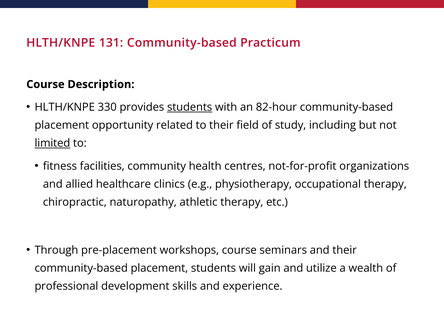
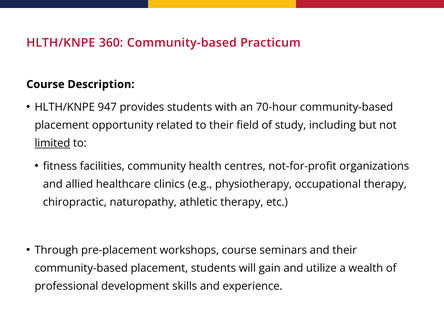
131: 131 -> 360
330: 330 -> 947
students at (190, 107) underline: present -> none
82-hour: 82-hour -> 70-hour
